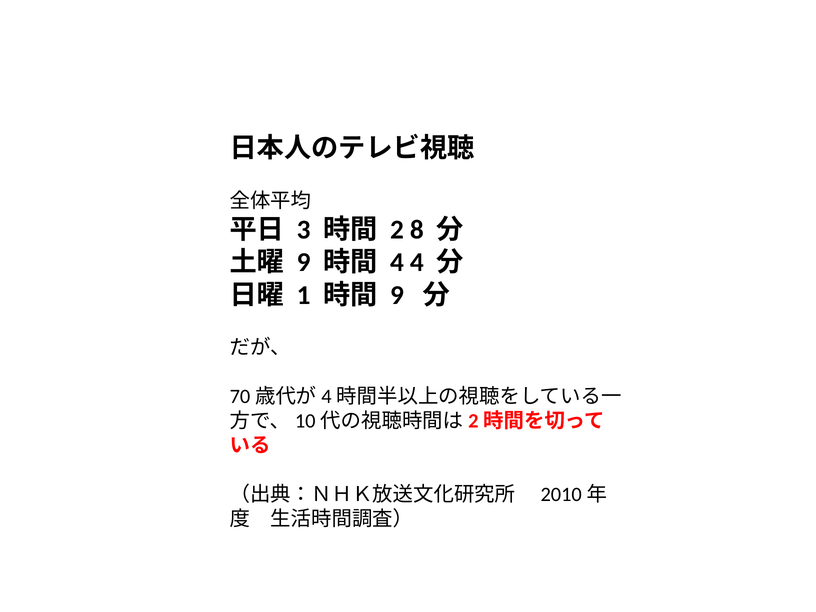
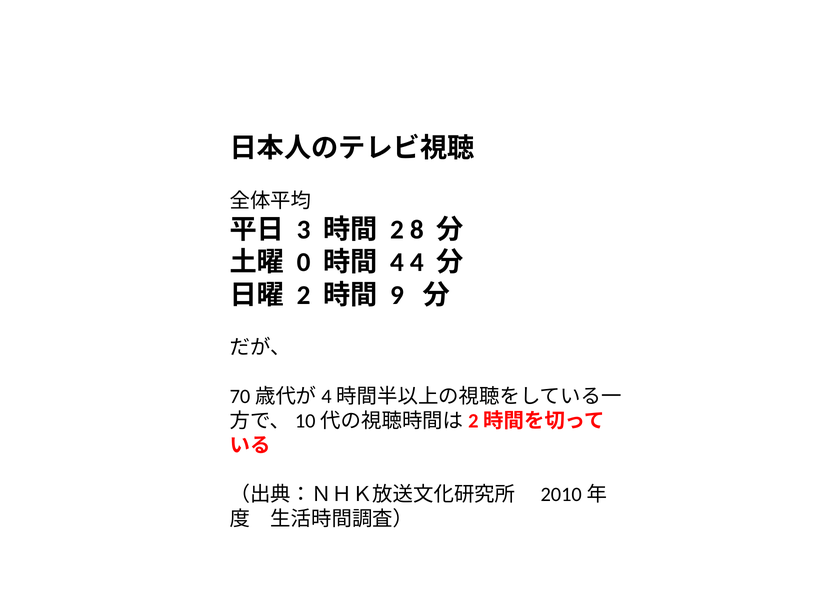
9 at (304, 263): 9 -> 0
1 at (304, 295): 1 -> 2
